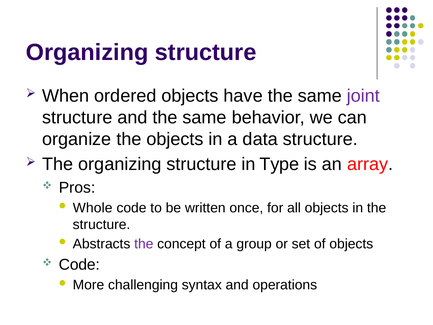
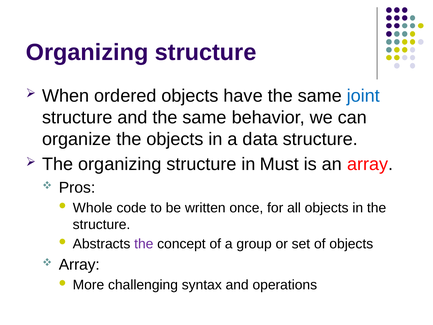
joint colour: purple -> blue
Type: Type -> Must
Code at (79, 265): Code -> Array
